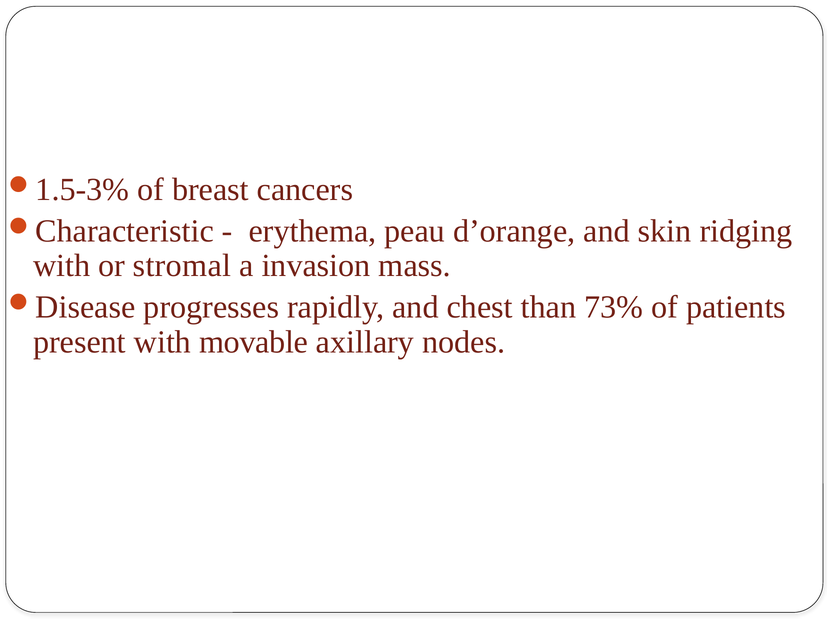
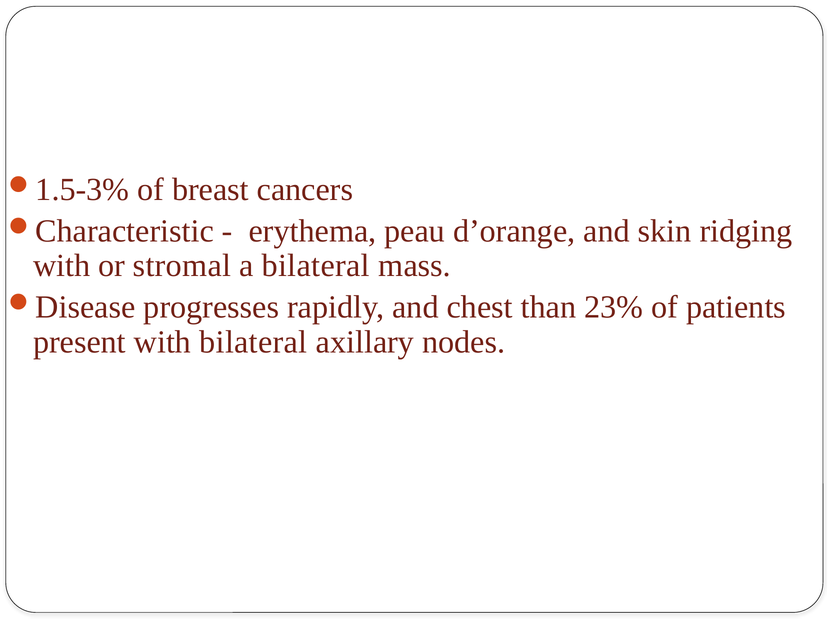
a invasion: invasion -> bilateral
73%: 73% -> 23%
with movable: movable -> bilateral
